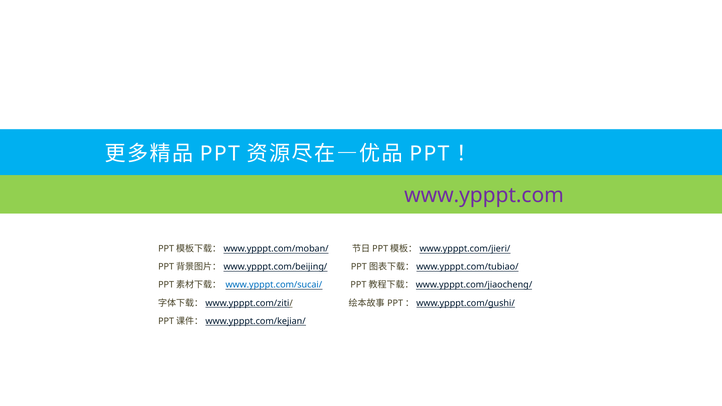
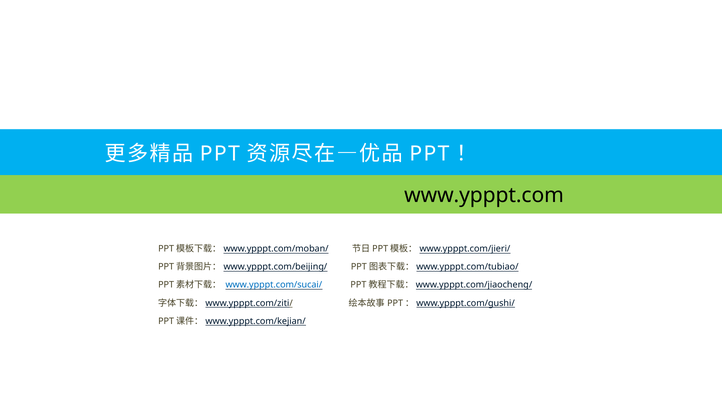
www.ypppt.com colour: purple -> black
